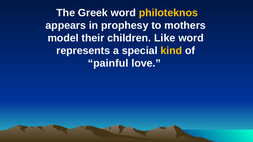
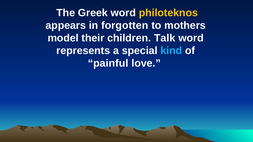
prophesy: prophesy -> forgotten
Like: Like -> Talk
kind colour: yellow -> light blue
